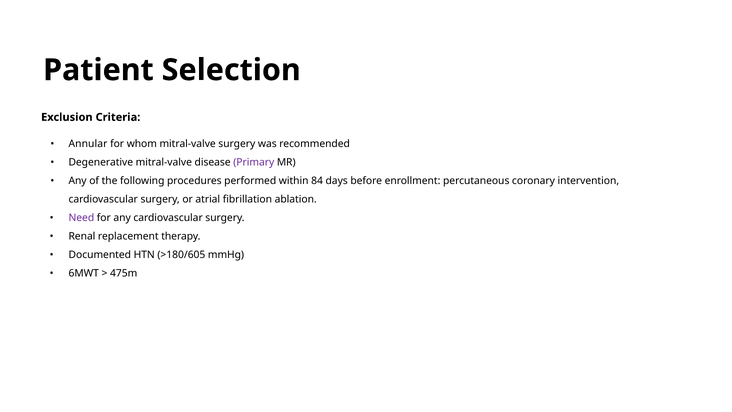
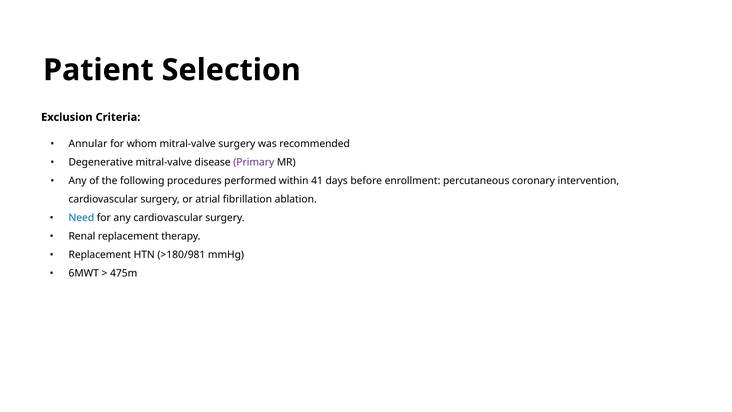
84: 84 -> 41
Need colour: purple -> blue
Documented at (100, 255): Documented -> Replacement
>180/605: >180/605 -> >180/981
